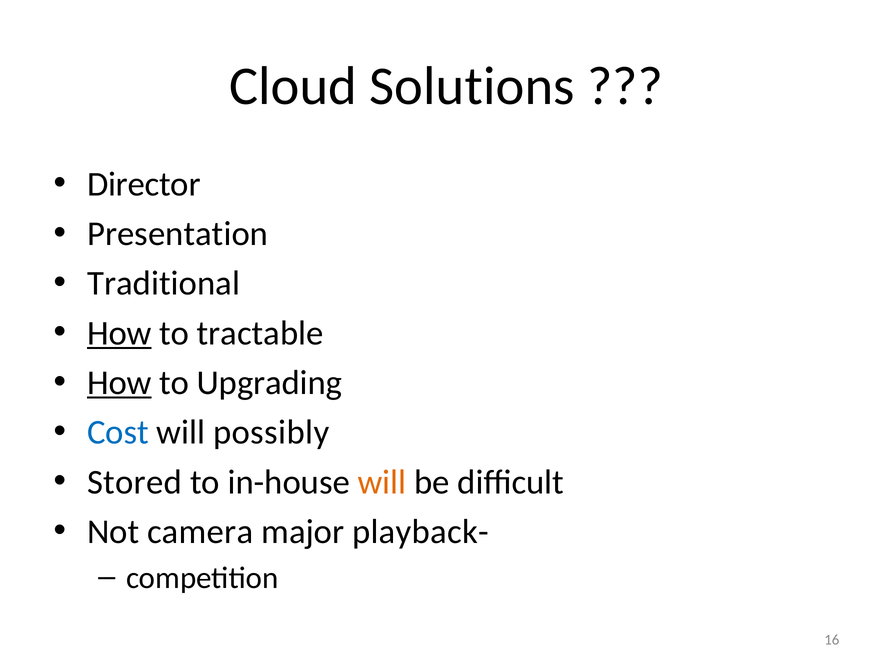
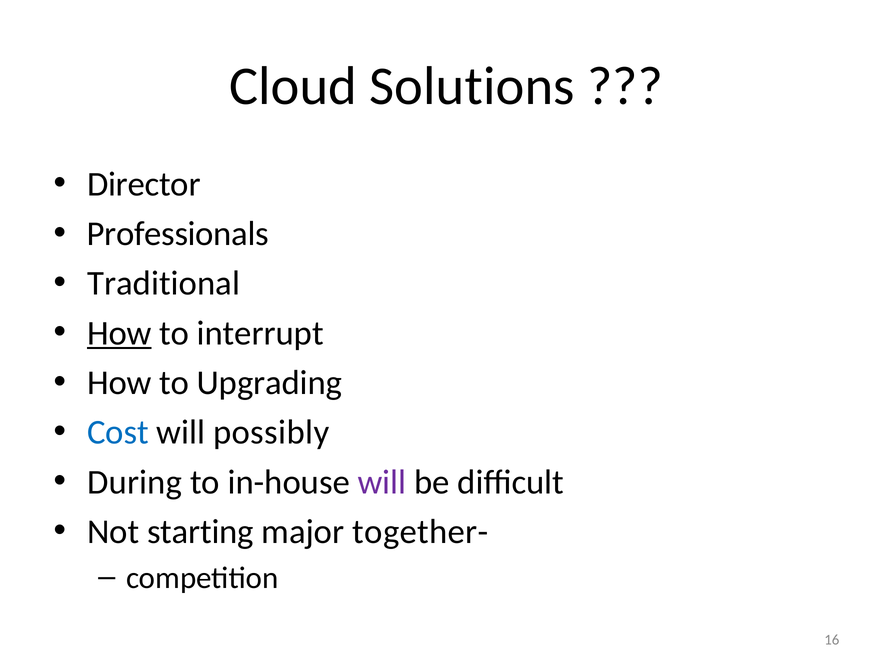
Presentation: Presentation -> Professionals
tractable: tractable -> interrupt
How at (119, 383) underline: present -> none
Stored: Stored -> During
will at (382, 482) colour: orange -> purple
camera: camera -> starting
playback-: playback- -> together-
